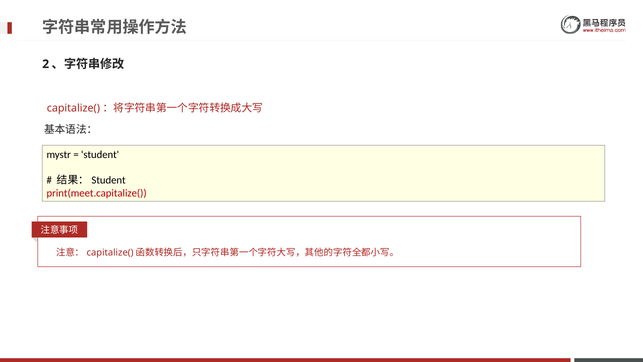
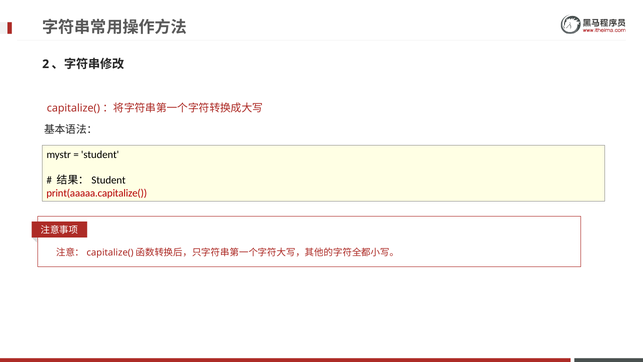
print(meet.capitalize(: print(meet.capitalize( -> print(aaaaa.capitalize(
